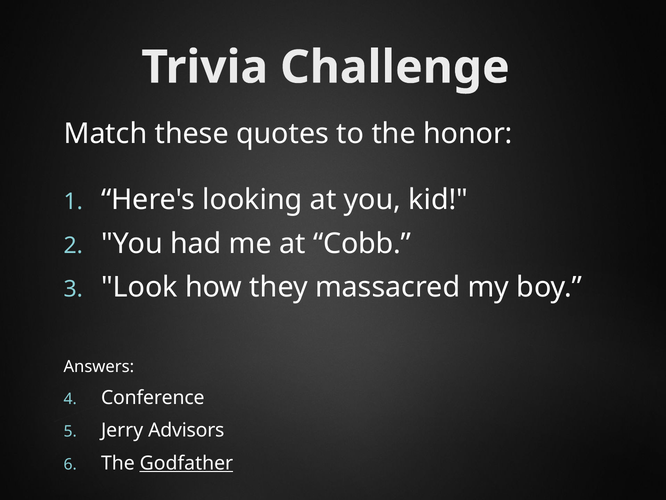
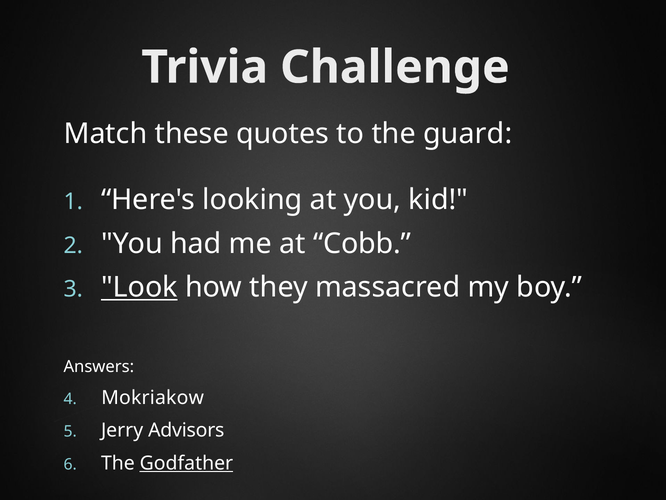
honor: honor -> guard
Look underline: none -> present
Conference: Conference -> Mokriakow
